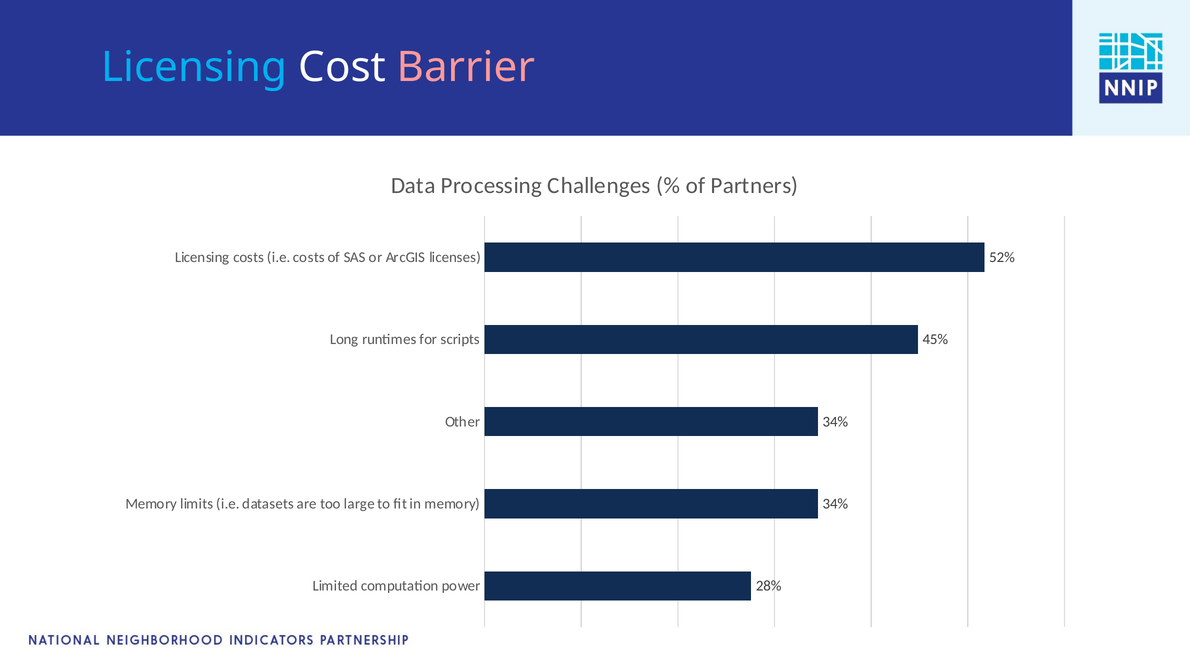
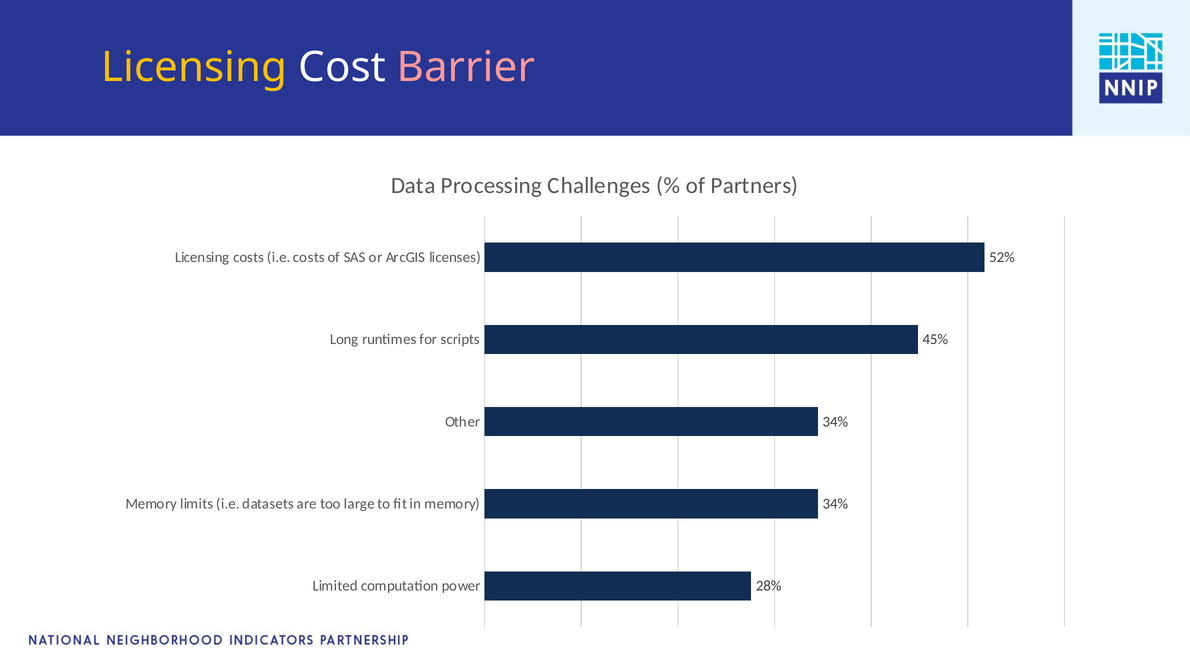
Licensing at (194, 67) colour: light blue -> yellow
